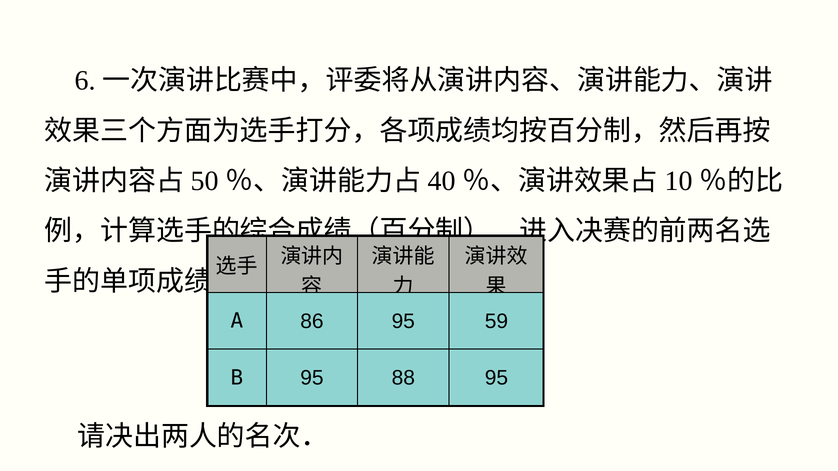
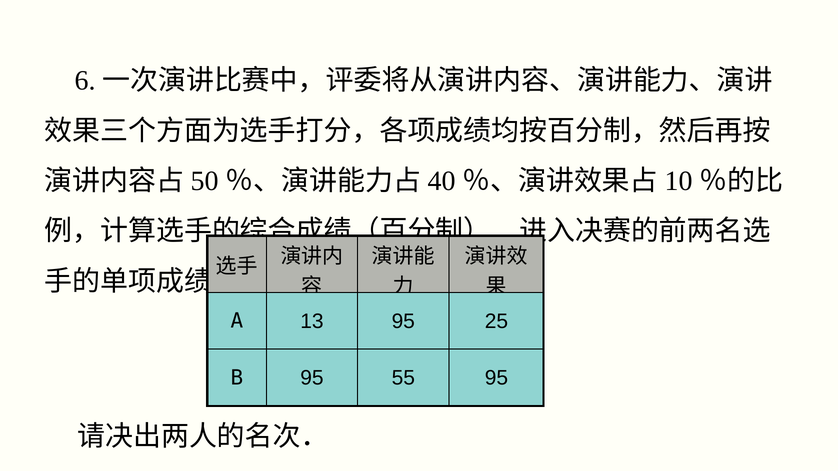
86: 86 -> 13
59: 59 -> 25
88: 88 -> 55
